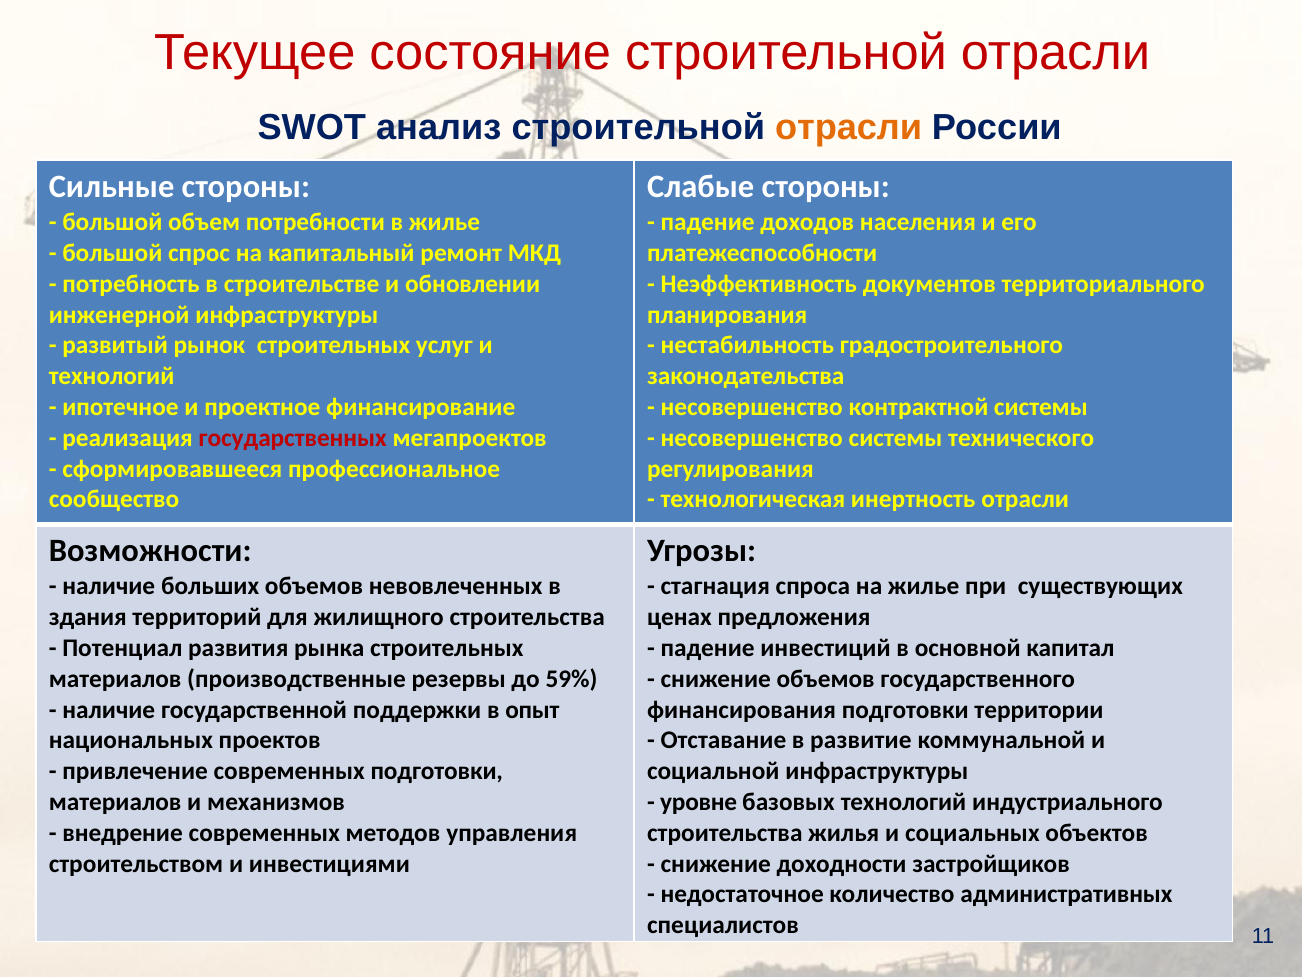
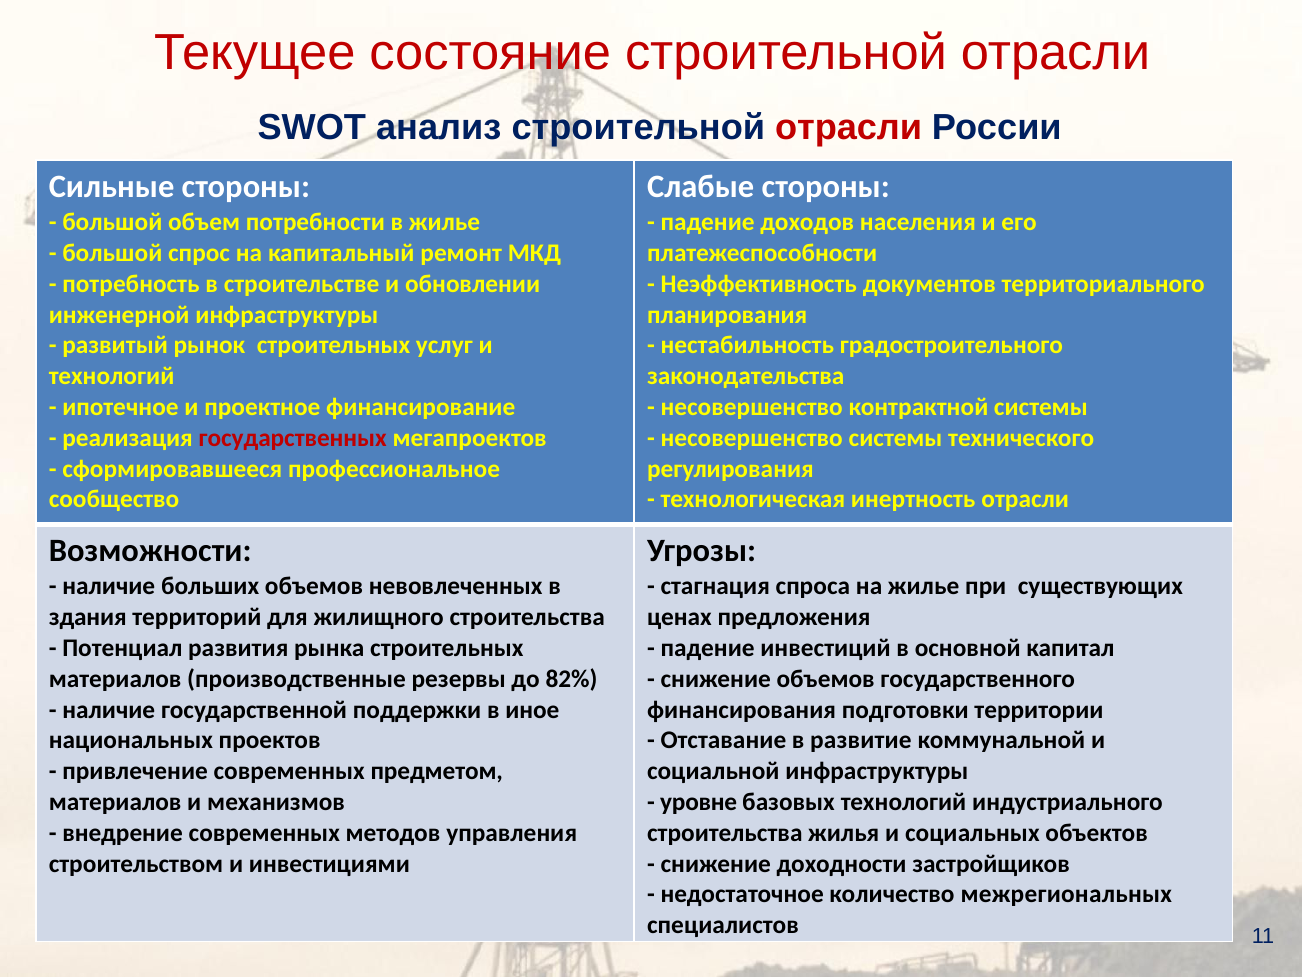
отрасли at (849, 127) colour: orange -> red
59%: 59% -> 82%
опыт: опыт -> иное
современных подготовки: подготовки -> предметом
административных: административных -> межрегиональных
